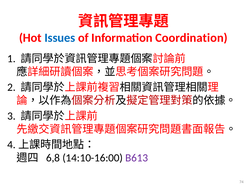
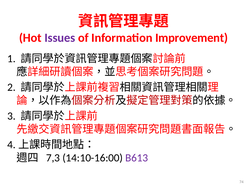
Issues colour: blue -> purple
Coordination: Coordination -> Improvement
6,8: 6,8 -> 7,3
